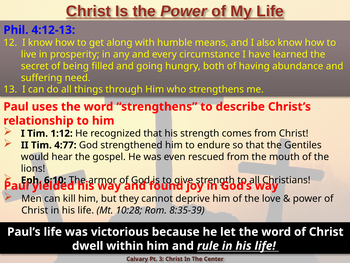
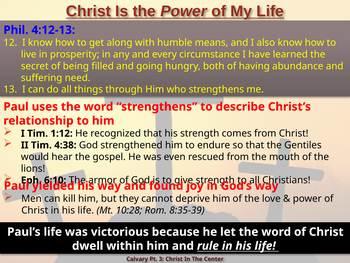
4:77: 4:77 -> 4:38
